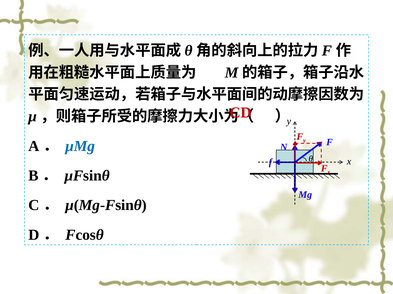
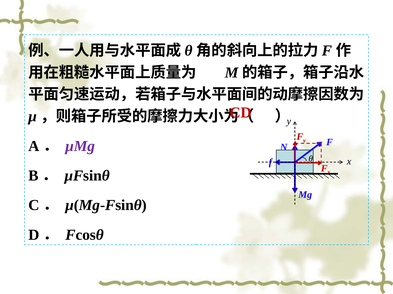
μMg colour: blue -> purple
